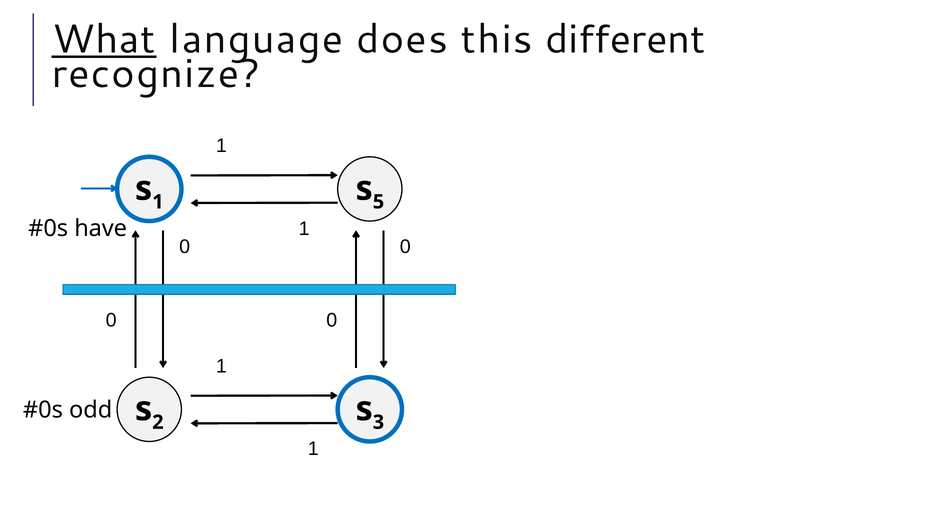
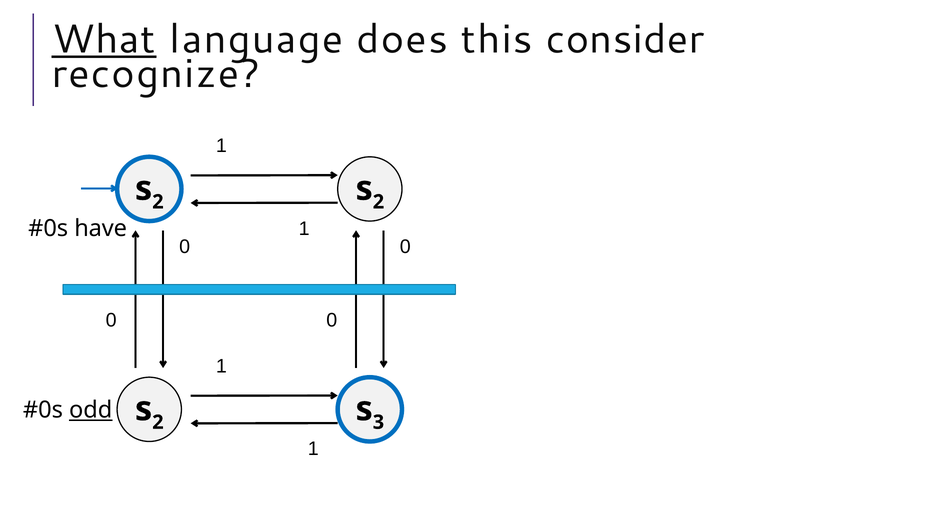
different: different -> consider
1 at (158, 202): 1 -> 2
5 at (378, 202): 5 -> 2
odd underline: none -> present
